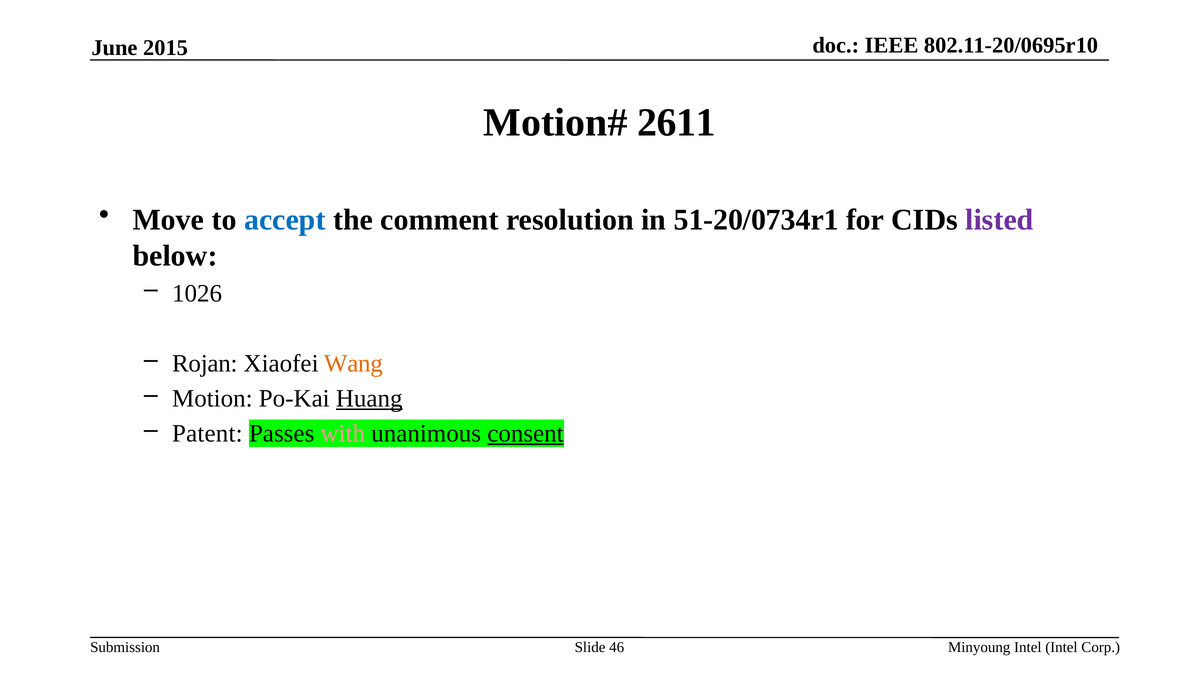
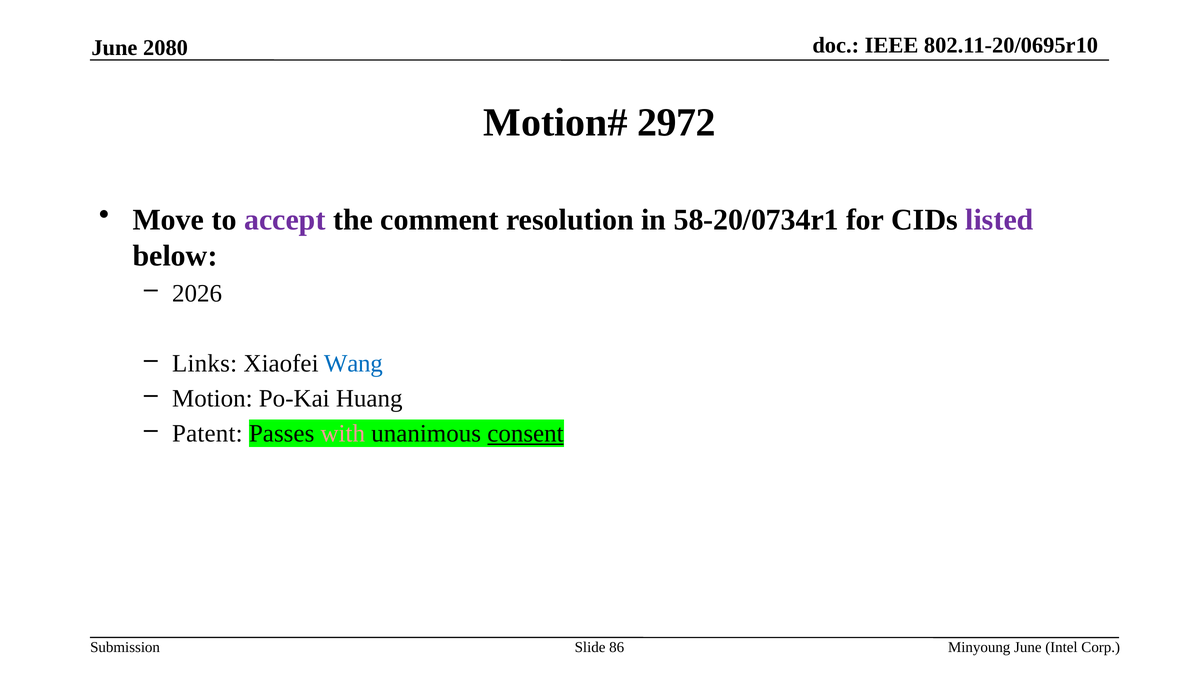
2015: 2015 -> 2080
2611: 2611 -> 2972
accept colour: blue -> purple
51-20/0734r1: 51-20/0734r1 -> 58-20/0734r1
1026: 1026 -> 2026
Rojan: Rojan -> Links
Wang colour: orange -> blue
Huang underline: present -> none
46: 46 -> 86
Minyoung Intel: Intel -> June
